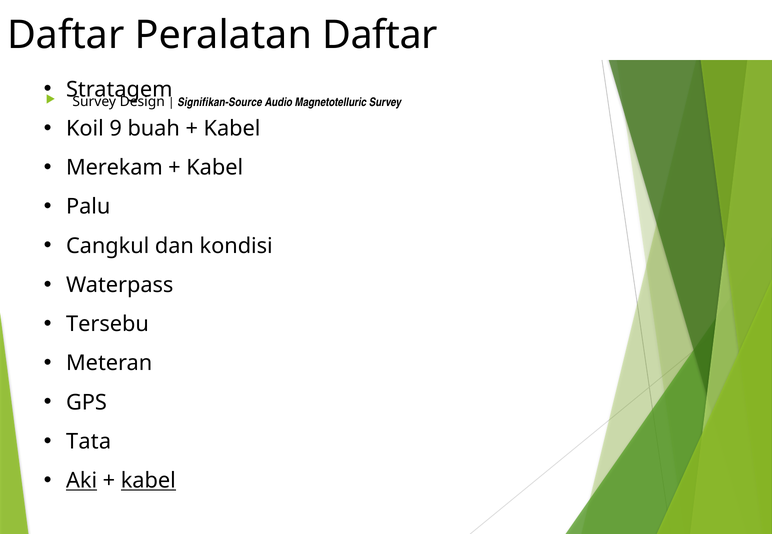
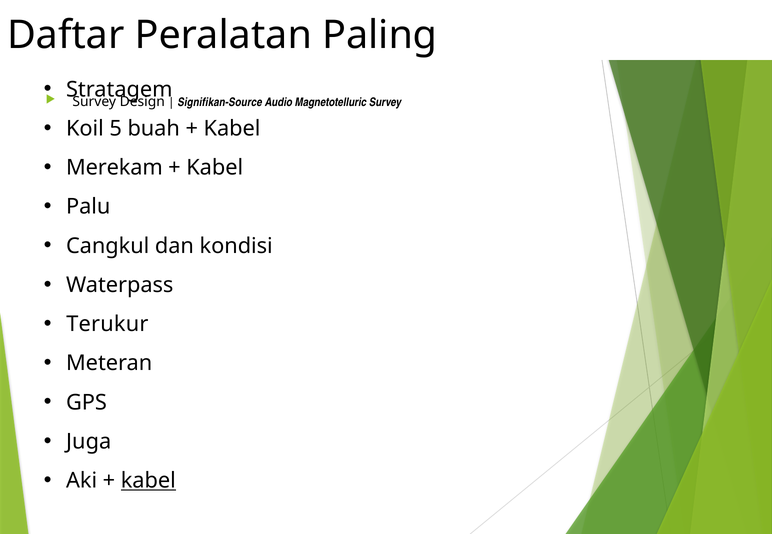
Peralatan Daftar: Daftar -> Paling
9: 9 -> 5
Tersebu: Tersebu -> Terukur
Tata: Tata -> Juga
Aki underline: present -> none
